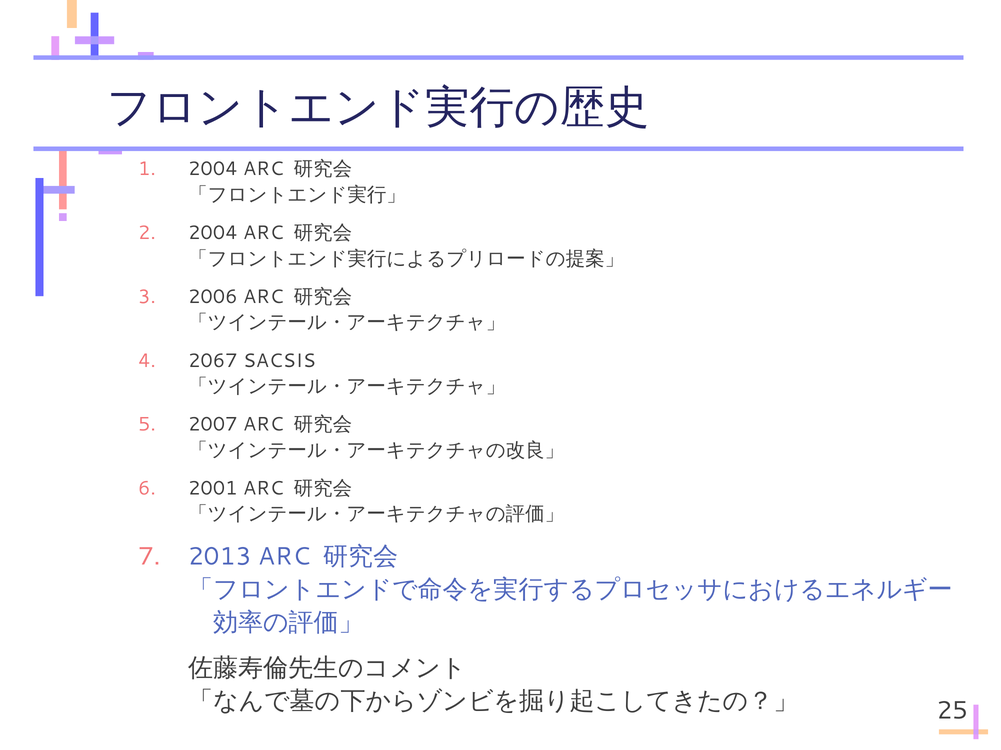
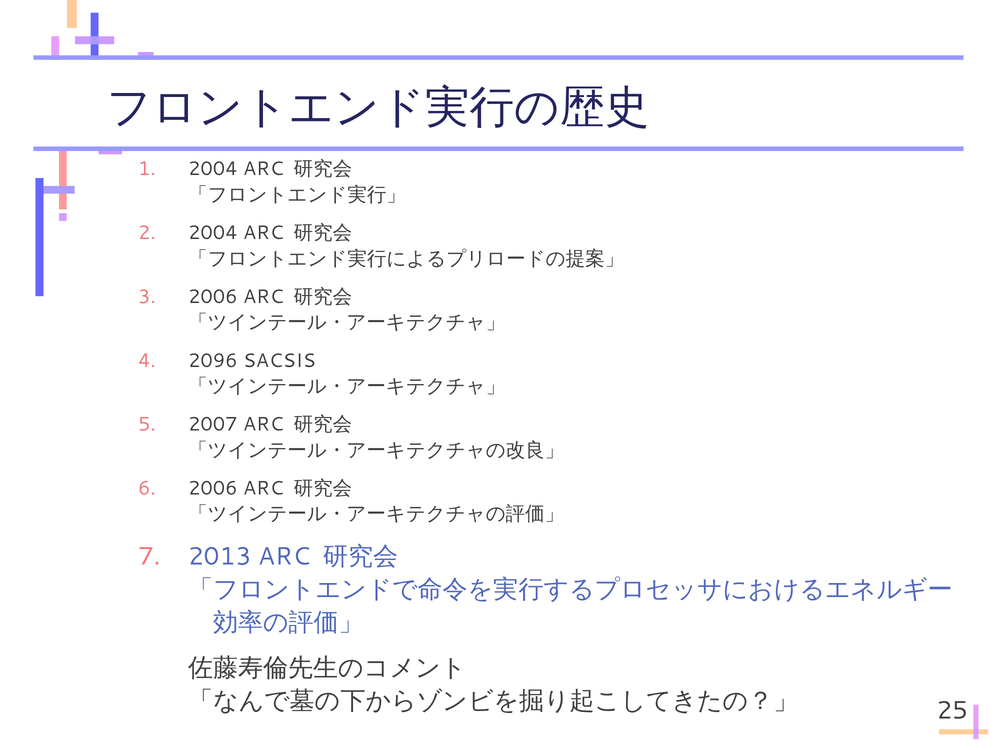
2067: 2067 -> 2096
2001 at (213, 489): 2001 -> 2006
